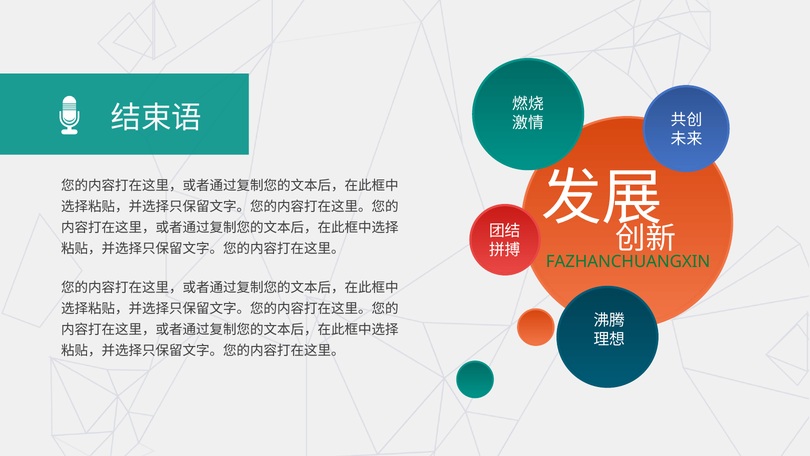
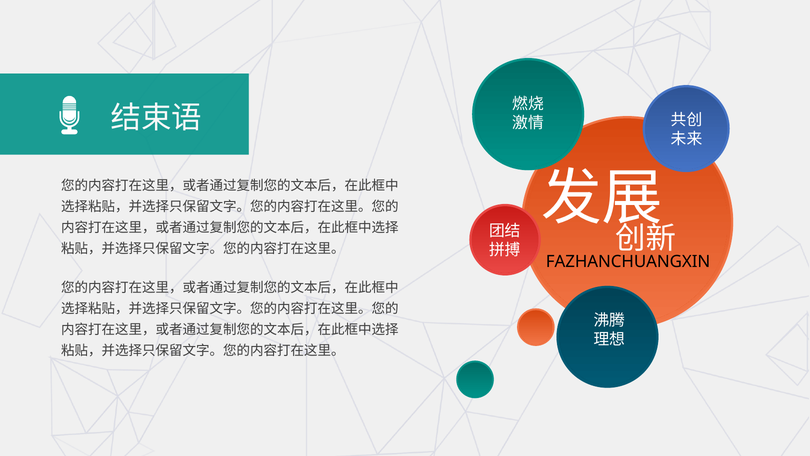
FAZHANCHUANGXIN colour: green -> black
